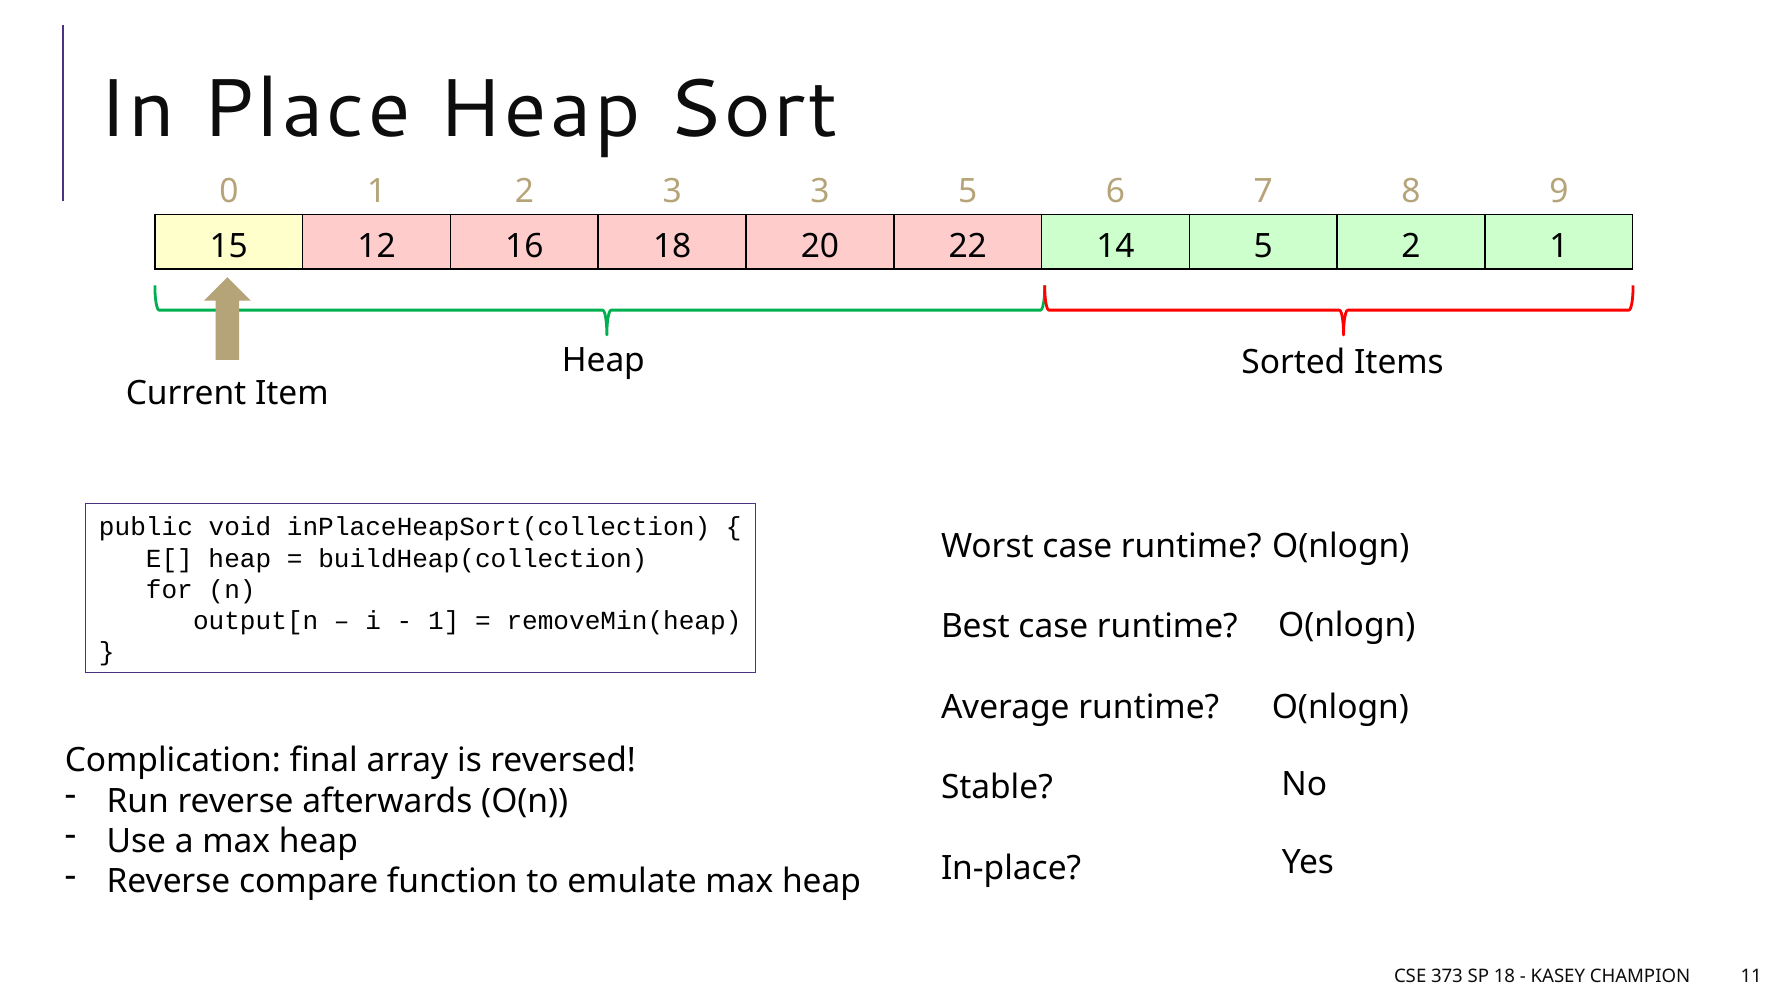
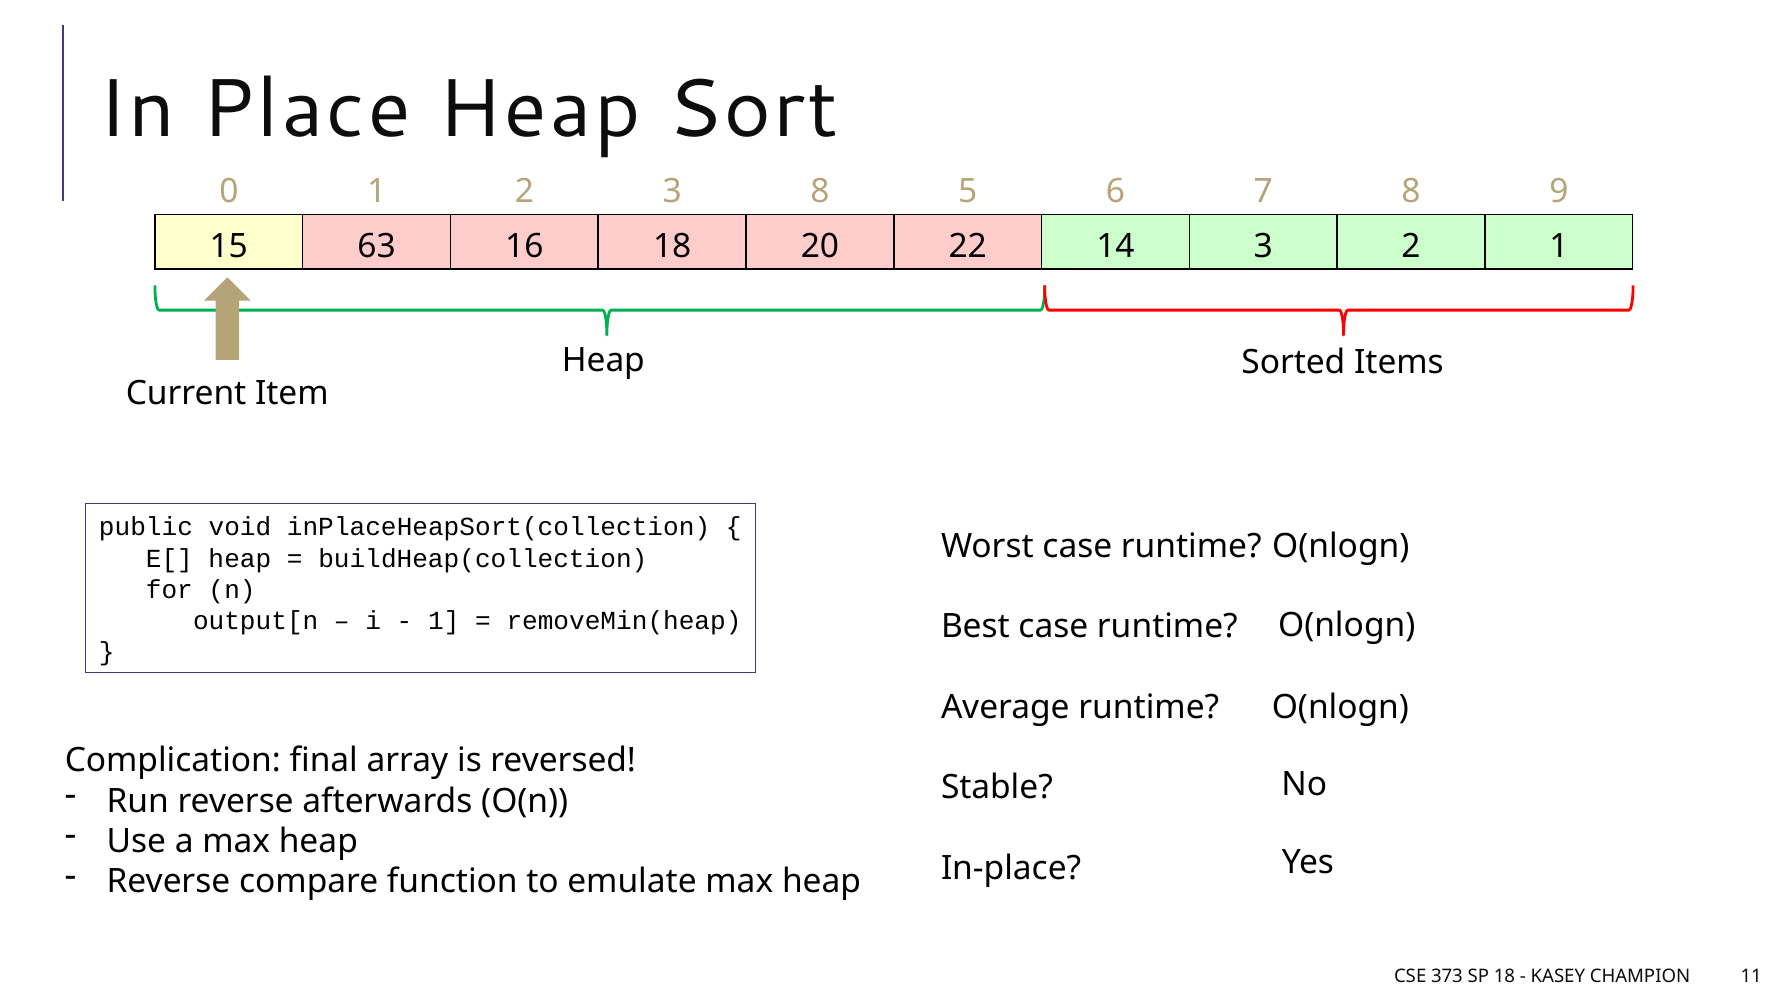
3 3: 3 -> 8
12: 12 -> 63
14 5: 5 -> 3
